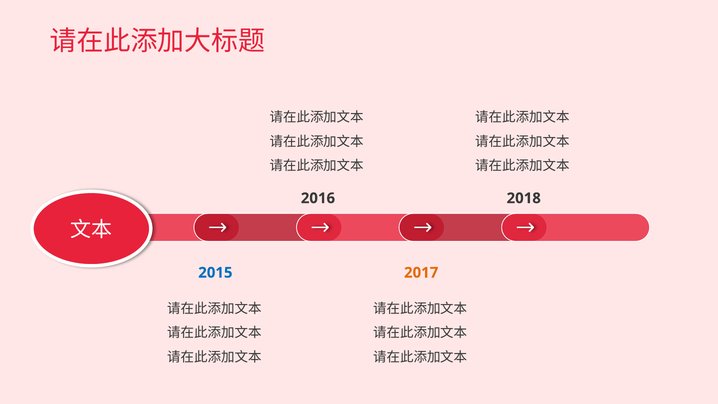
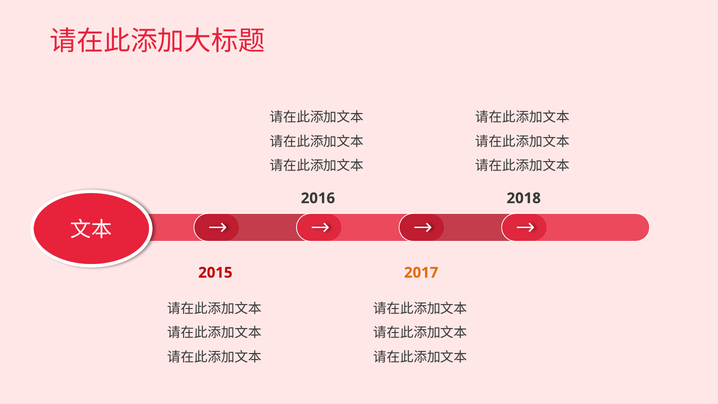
2015 colour: blue -> red
